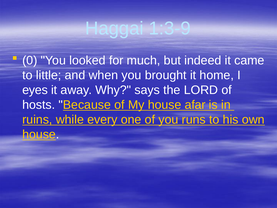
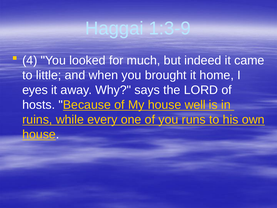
0: 0 -> 4
afar: afar -> well
